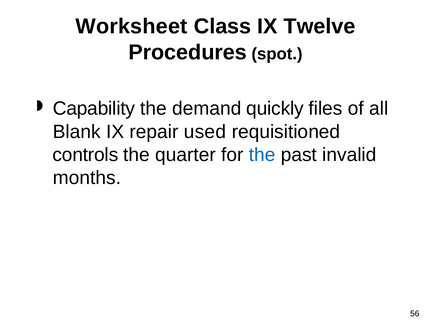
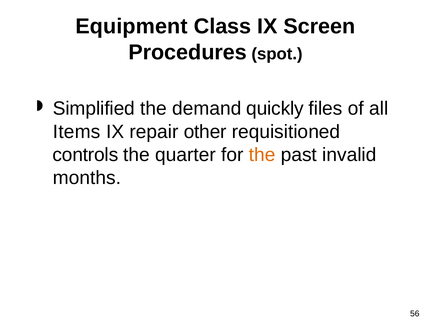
Worksheet: Worksheet -> Equipment
Twelve: Twelve -> Screen
Capability: Capability -> Simplified
Blank: Blank -> Items
used: used -> other
the at (262, 154) colour: blue -> orange
